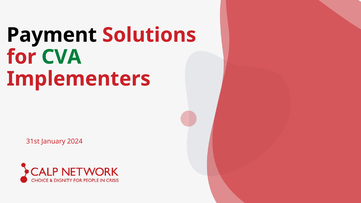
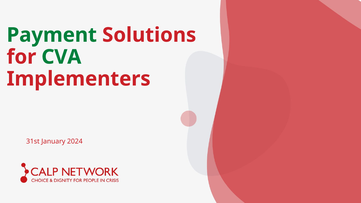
Payment colour: black -> green
